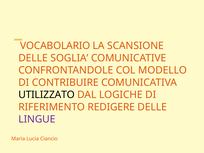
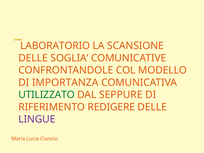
VOCABOLARIO: VOCABOLARIO -> LABORATORIO
CONTRIBUIRE: CONTRIBUIRE -> IMPORTANZA
UTILIZZATO colour: black -> green
LOGICHE: LOGICHE -> SEPPURE
